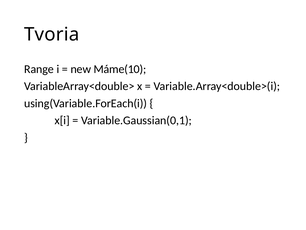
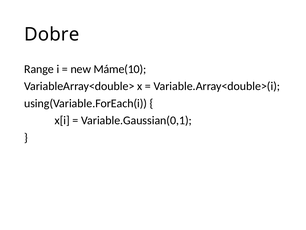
Tvoria: Tvoria -> Dobre
